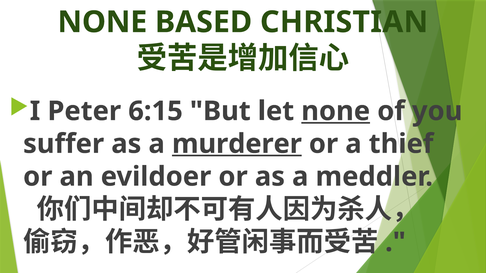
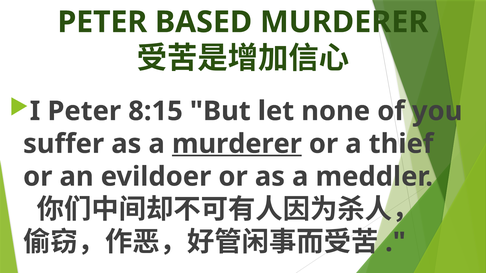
NONE at (102, 22): NONE -> PETER
BASED CHRISTIAN: CHRISTIAN -> MURDERER
6:15: 6:15 -> 8:15
none at (336, 111) underline: present -> none
